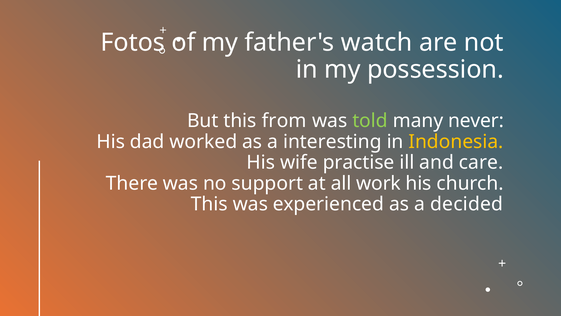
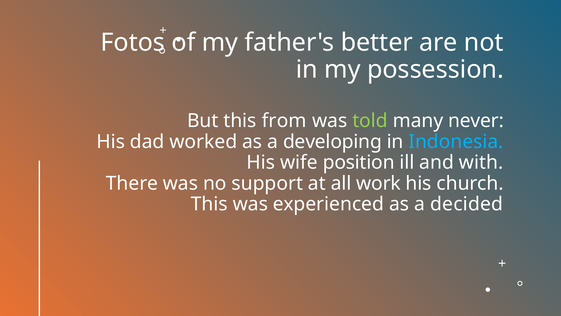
watch: watch -> better
interesting: interesting -> developing
Indonesia colour: yellow -> light blue
practise: practise -> position
care: care -> with
